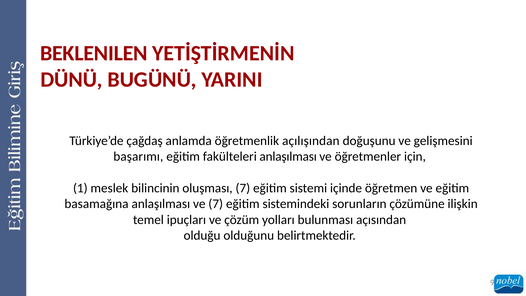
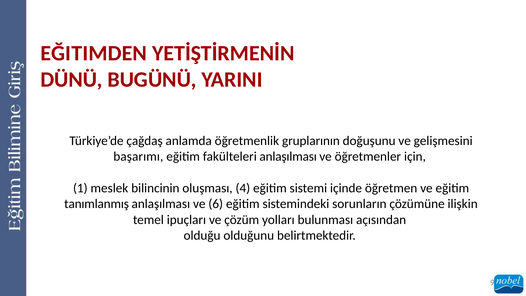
BEKLENILEN: BEKLENILEN -> EĞITIMDEN
açılışından: açılışından -> gruplarının
oluşması 7: 7 -> 4
basamağına: basamağına -> tanımlanmış
ve 7: 7 -> 6
